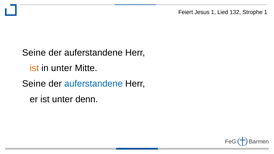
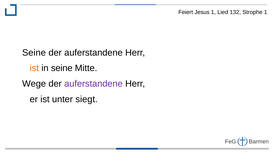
in unter: unter -> seine
Seine at (34, 84): Seine -> Wege
auferstandene at (93, 84) colour: blue -> purple
denn: denn -> siegt
